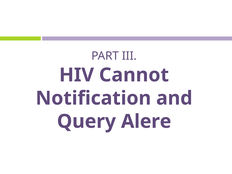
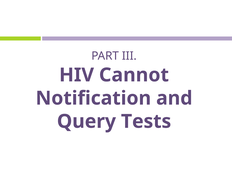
Alere: Alere -> Tests
